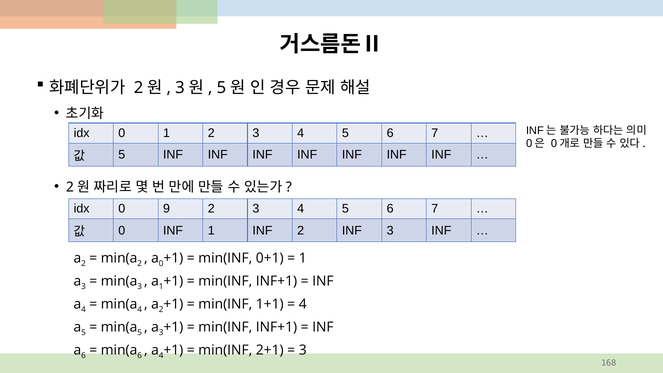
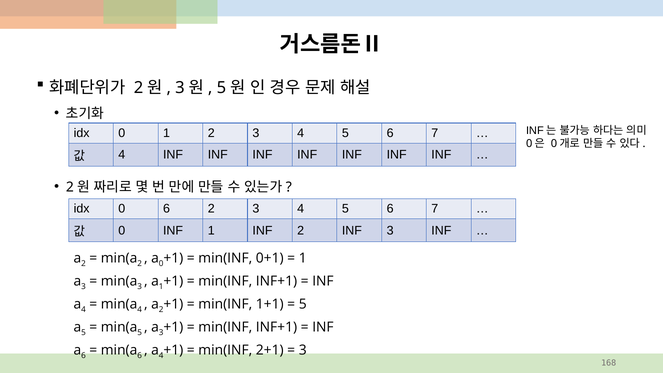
5 at (122, 155): 5 -> 4
0 9: 9 -> 6
4 at (303, 304): 4 -> 5
